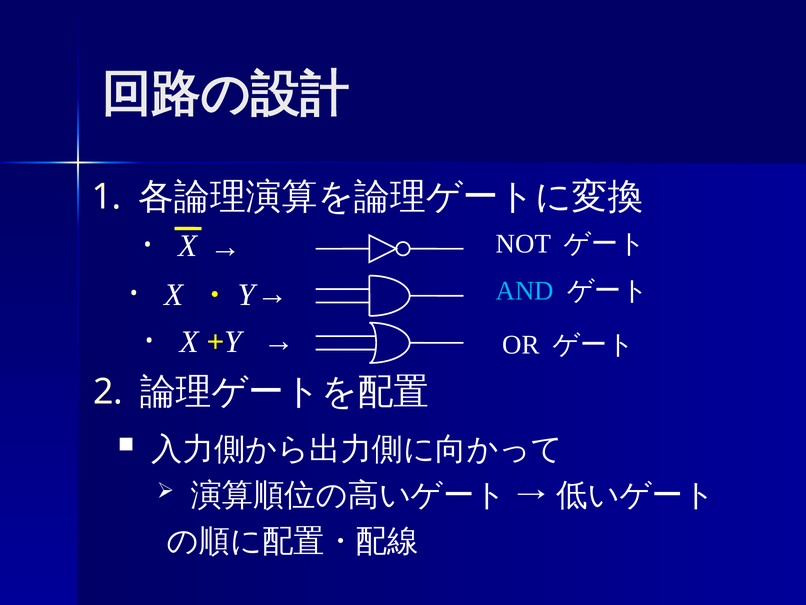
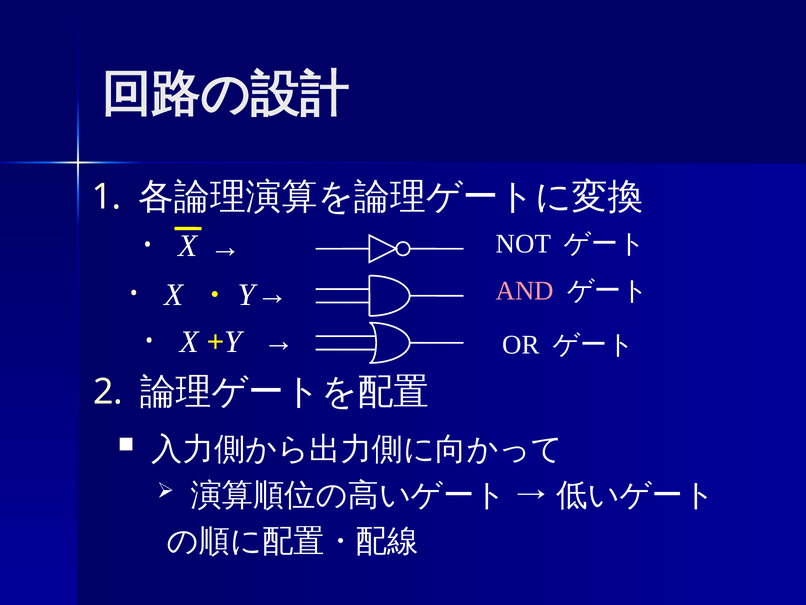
AND colour: light blue -> pink
